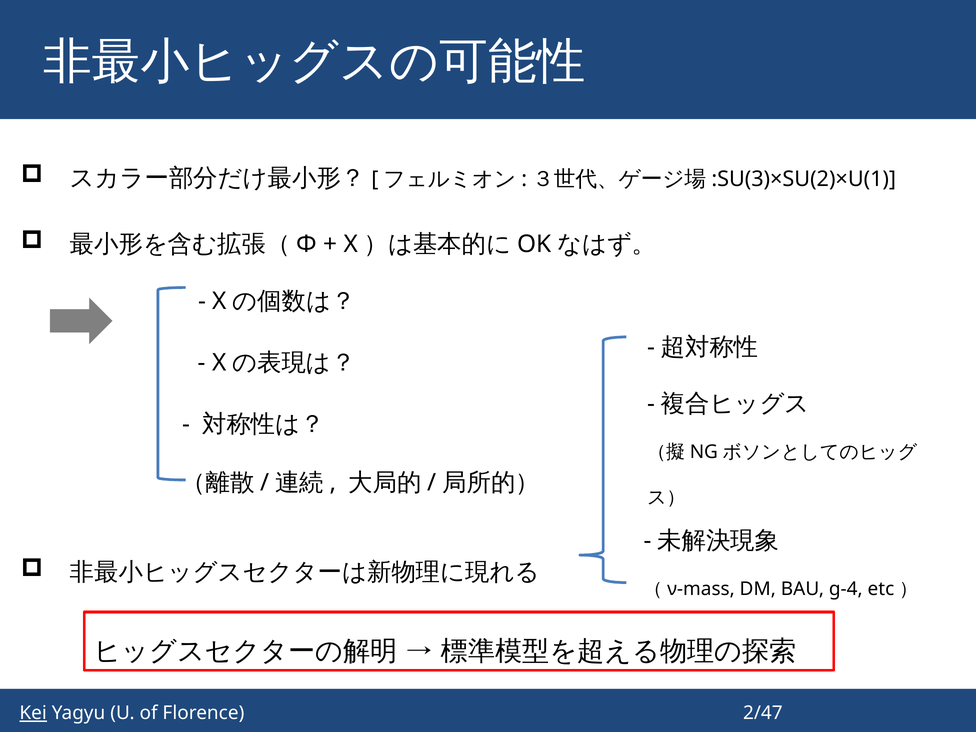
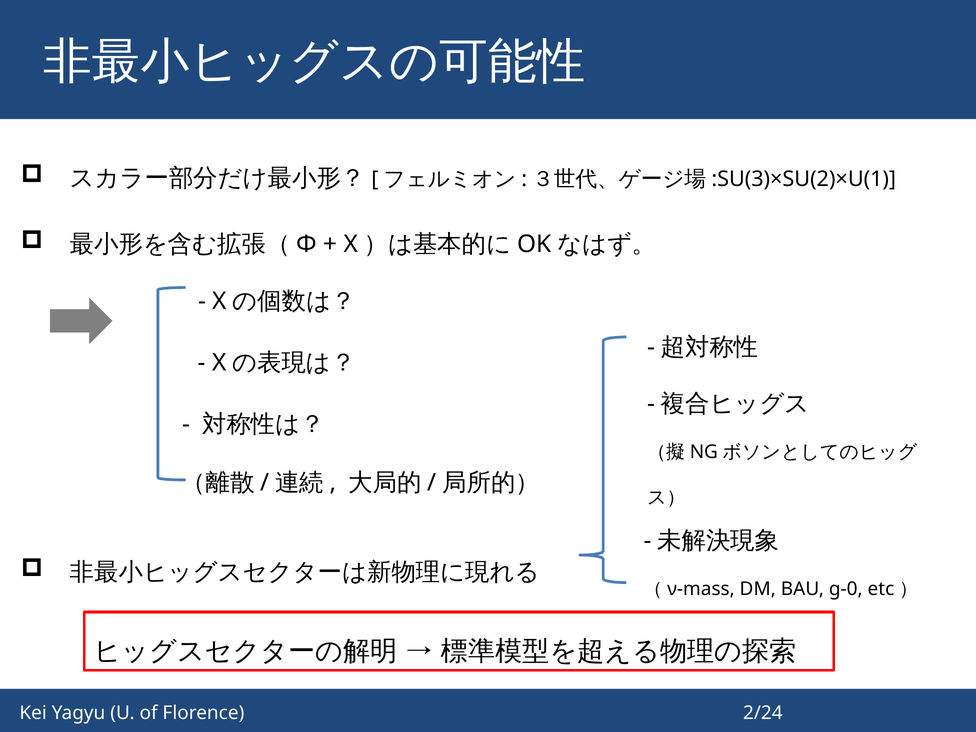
g-4: g-4 -> g-0
Kei underline: present -> none
2/47: 2/47 -> 2/24
